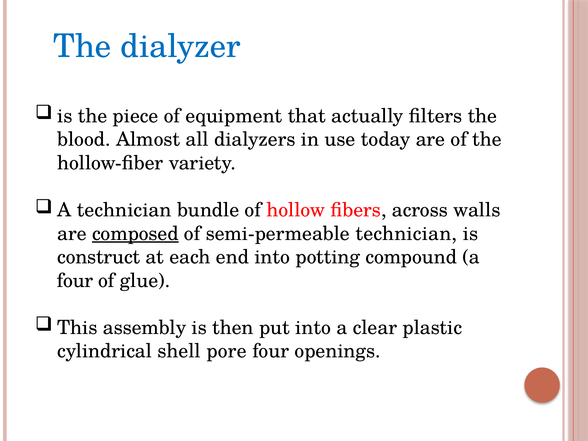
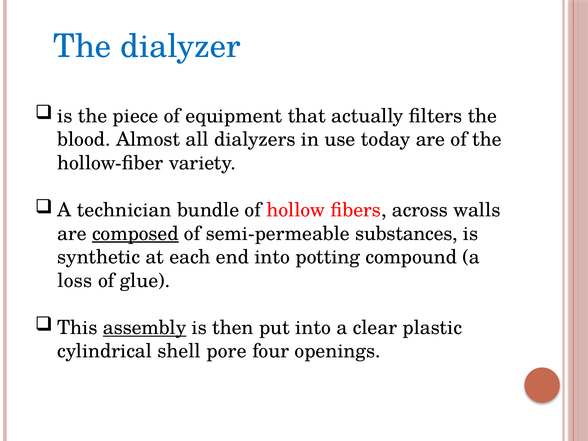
semi-permeable technician: technician -> substances
construct: construct -> synthetic
four at (75, 281): four -> loss
assembly underline: none -> present
